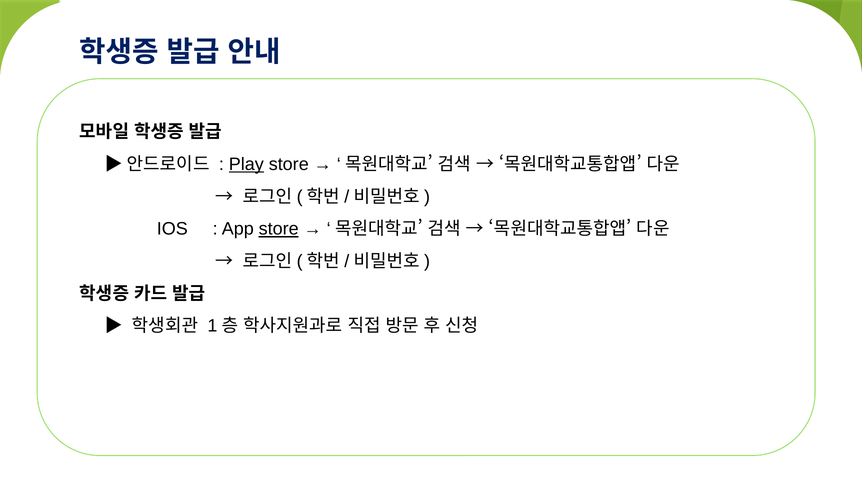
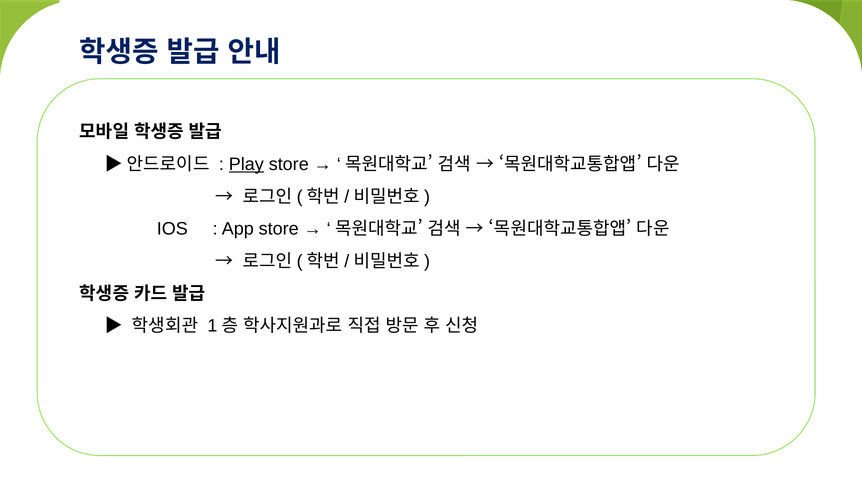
store at (279, 229) underline: present -> none
